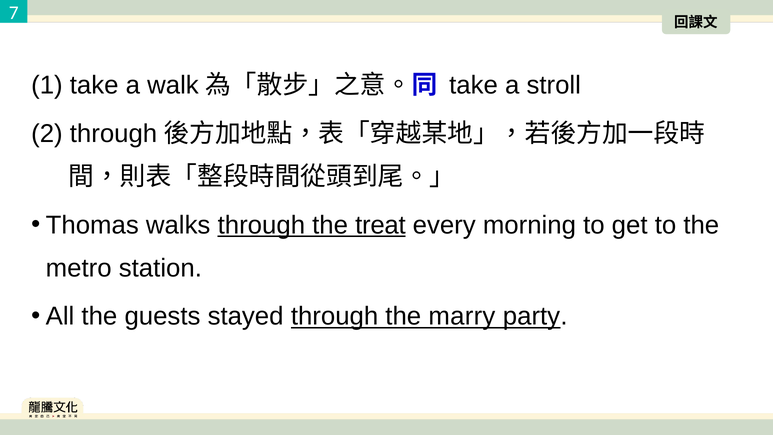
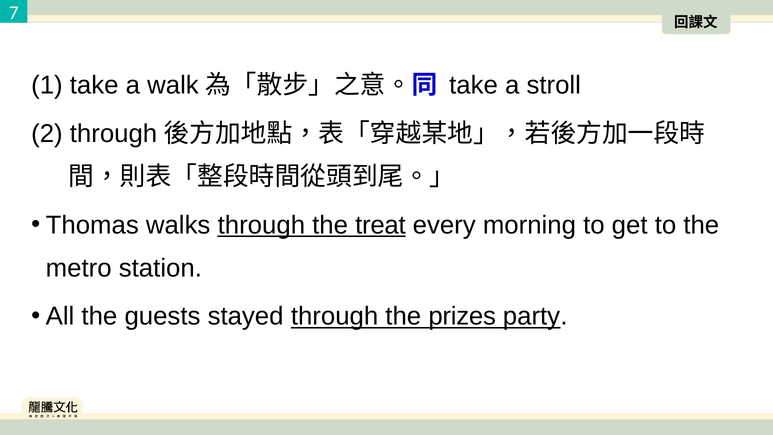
marry: marry -> prizes
